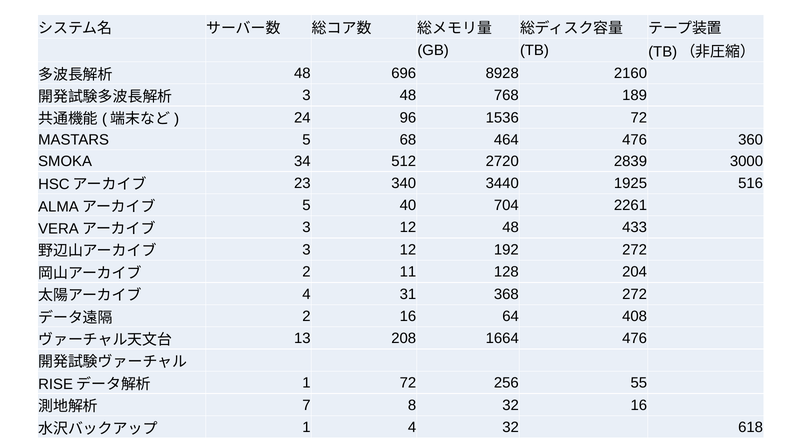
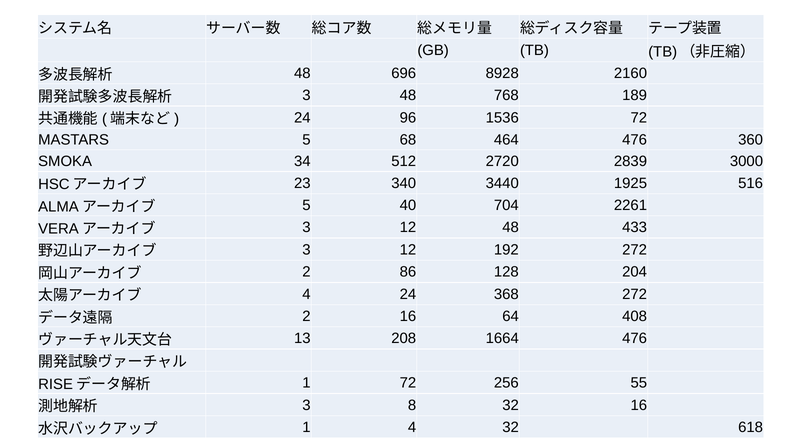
11: 11 -> 86
4 31: 31 -> 24
7 at (307, 405): 7 -> 3
